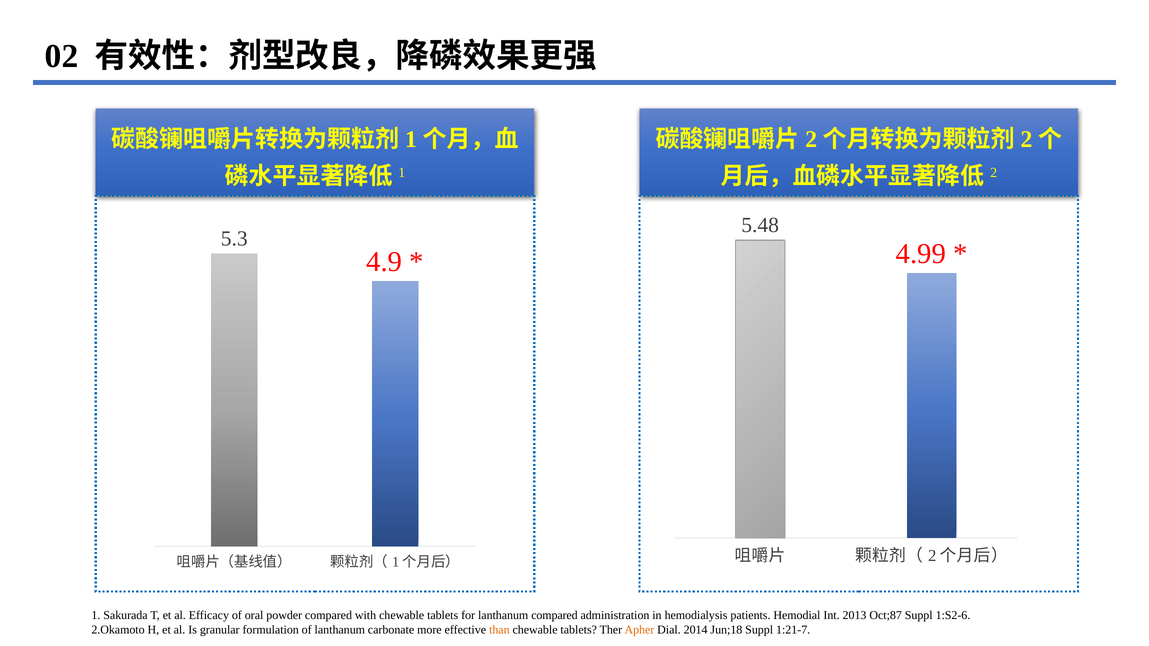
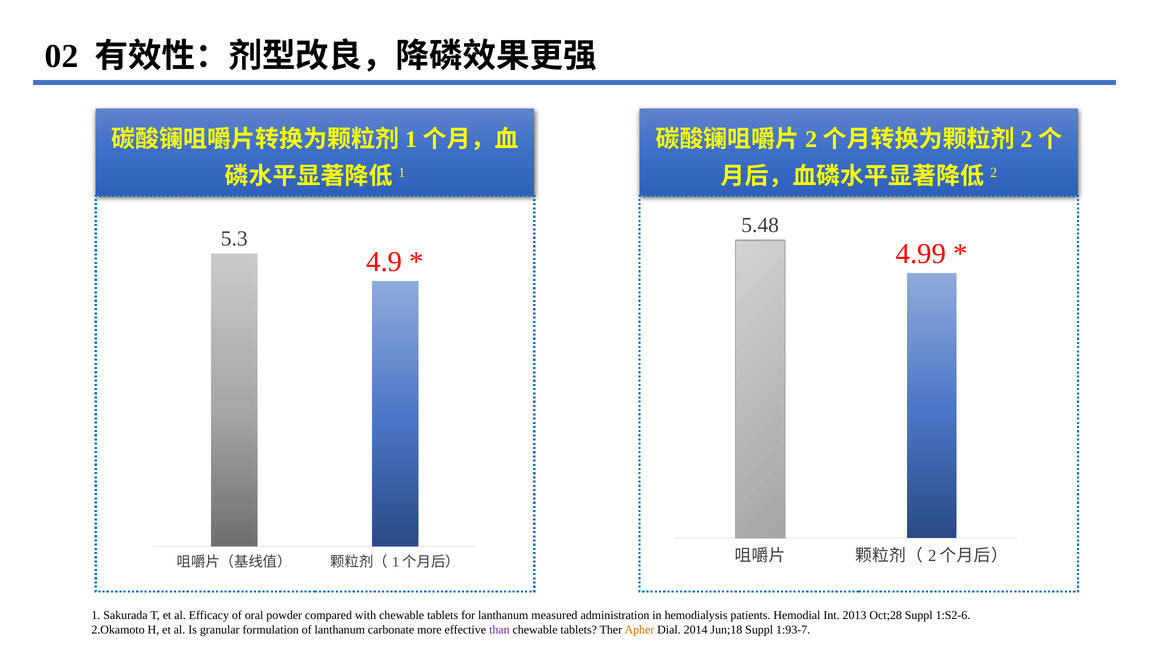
lanthanum compared: compared -> measured
Oct;87: Oct;87 -> Oct;28
than colour: orange -> purple
1:21-7: 1:21-7 -> 1:93-7
